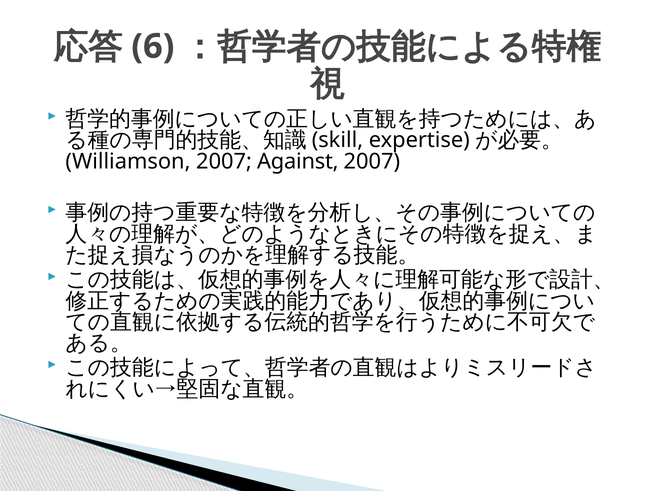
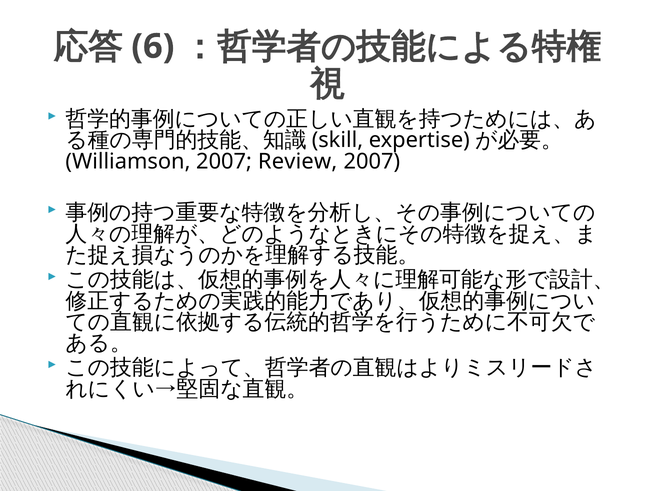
Against: Against -> Review
